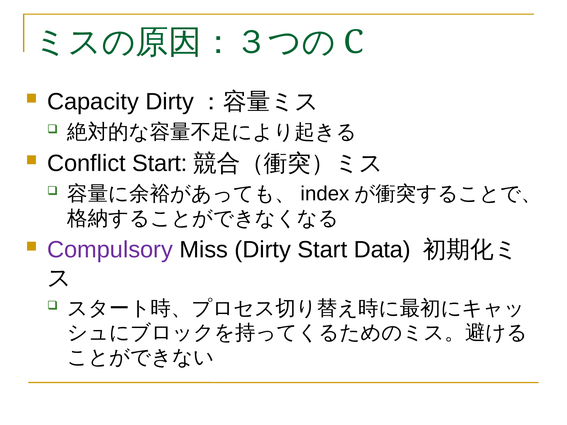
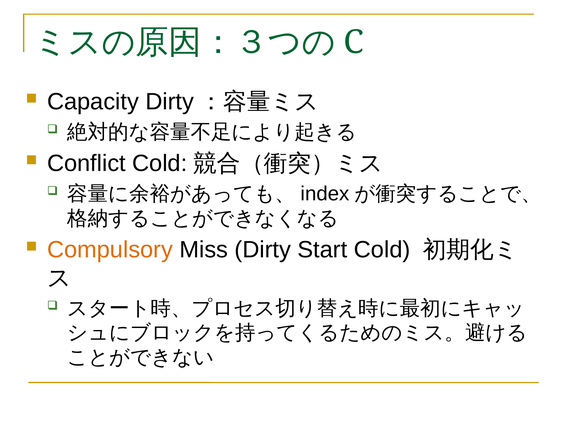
Conflict Start: Start -> Cold
Compulsory colour: purple -> orange
Start Data: Data -> Cold
